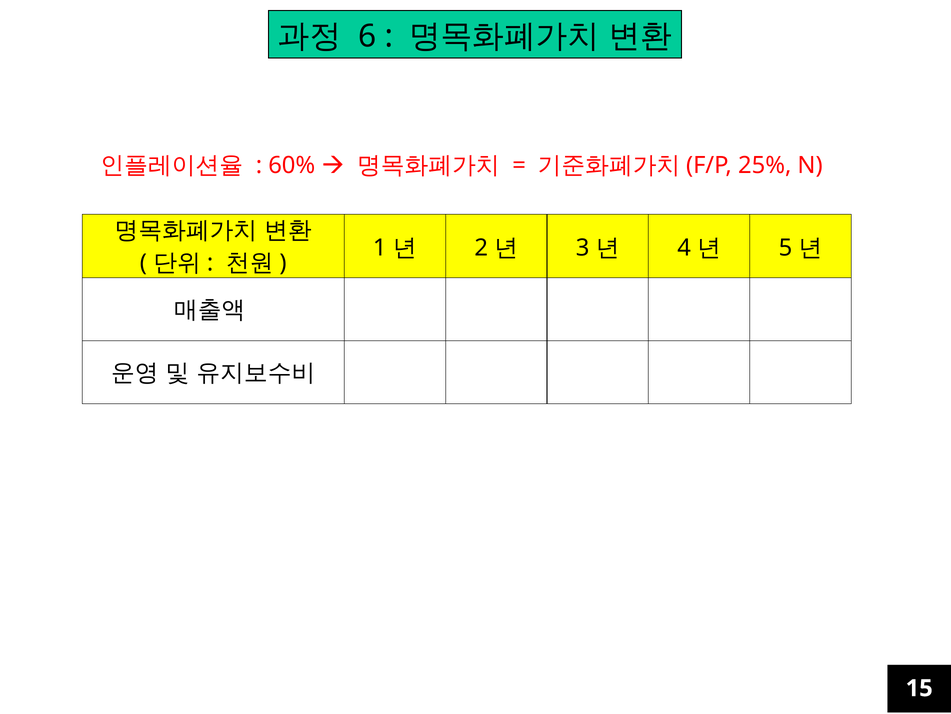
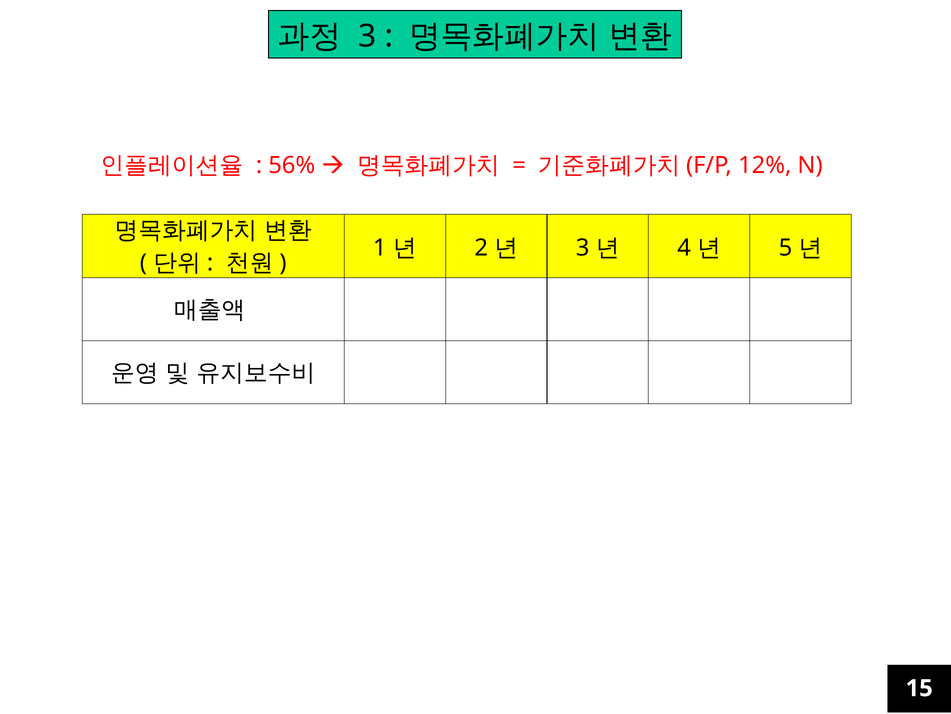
6 at (367, 36): 6 -> 3
60%: 60% -> 56%
25%: 25% -> 12%
